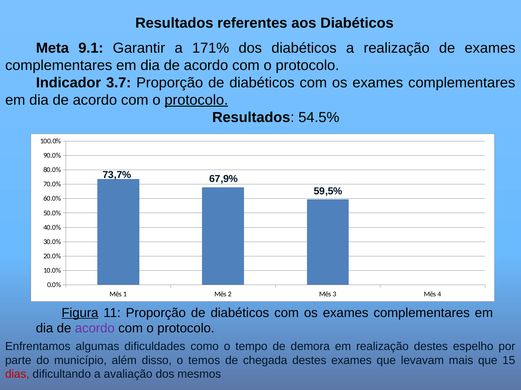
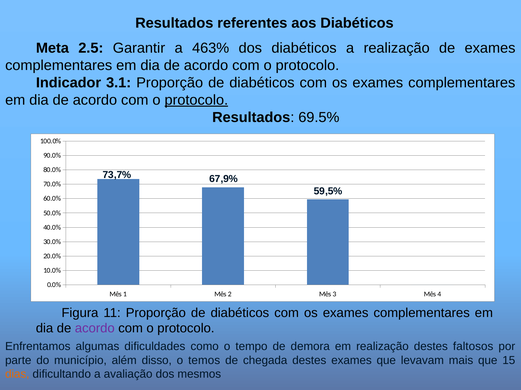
9.1: 9.1 -> 2.5
171%: 171% -> 463%
3.7: 3.7 -> 3.1
54.5%: 54.5% -> 69.5%
Figura underline: present -> none
espelho: espelho -> faltosos
dias colour: red -> orange
